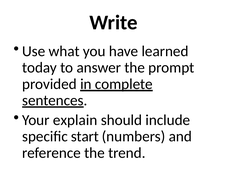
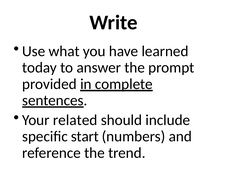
explain: explain -> related
